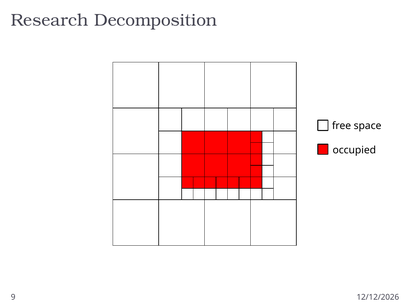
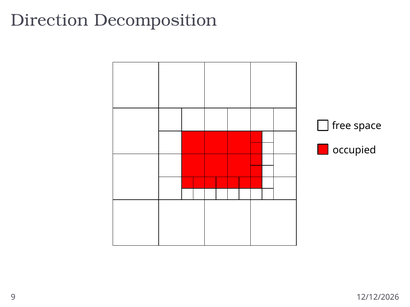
Research: Research -> Direction
